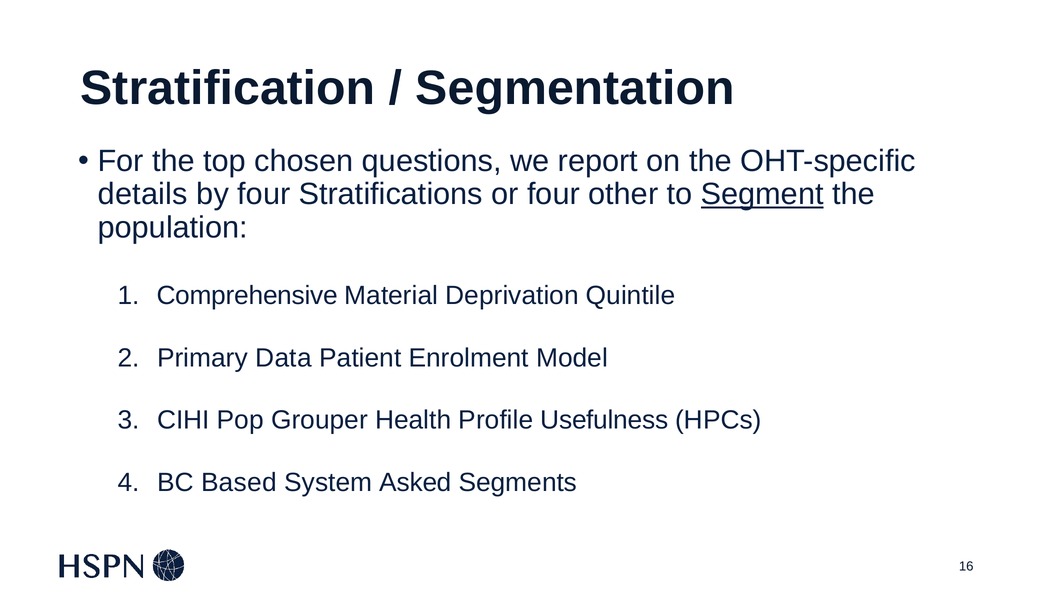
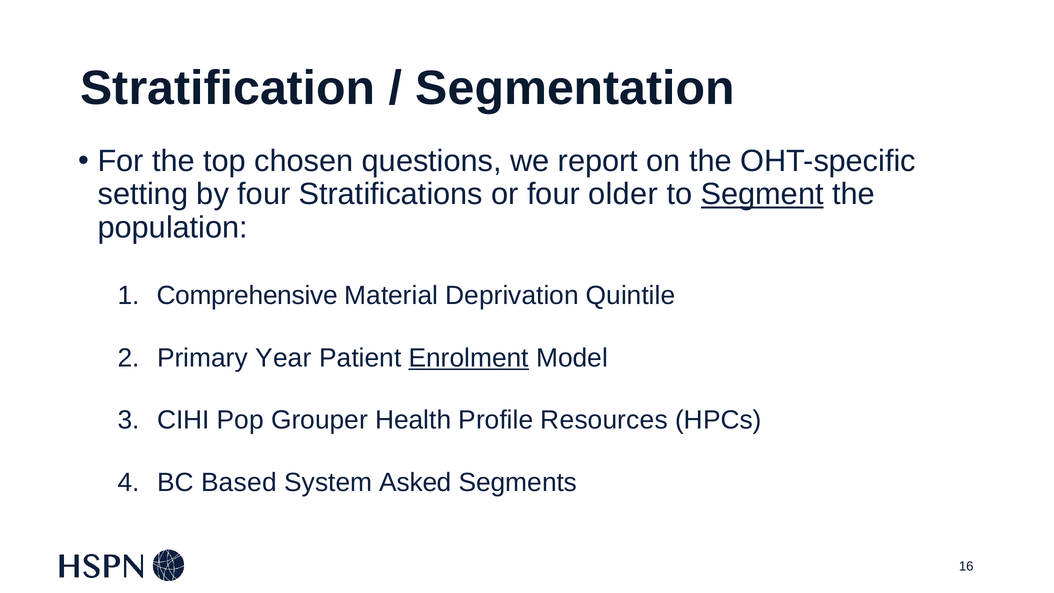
details: details -> setting
other: other -> older
Data: Data -> Year
Enrolment underline: none -> present
Usefulness: Usefulness -> Resources
